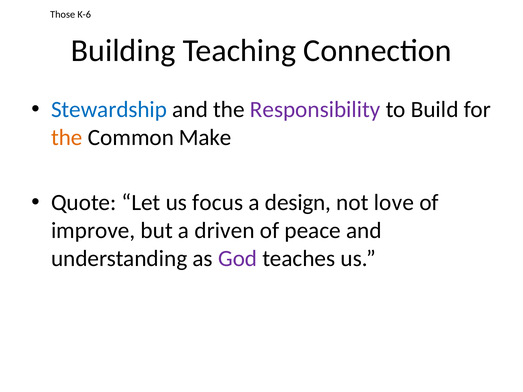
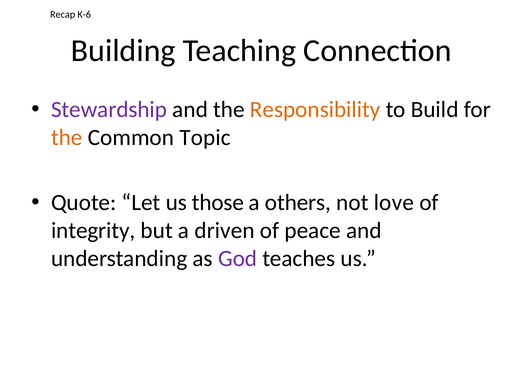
Those: Those -> Recap
Stewardship colour: blue -> purple
Responsibility colour: purple -> orange
Make: Make -> Topic
focus: focus -> those
design: design -> others
improve: improve -> integrity
